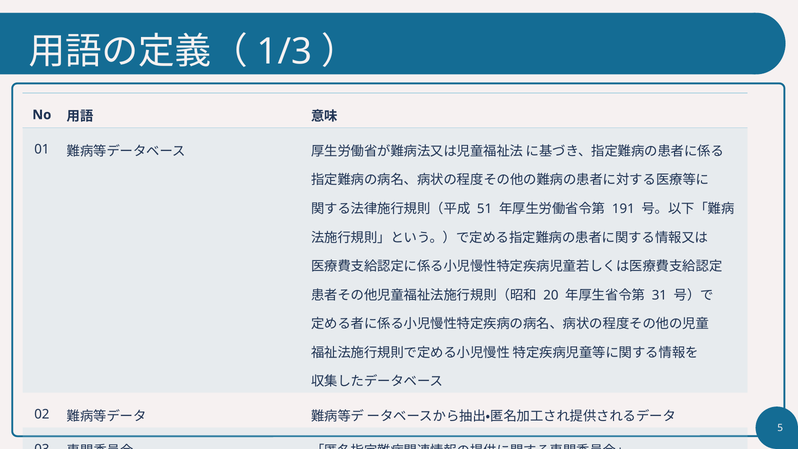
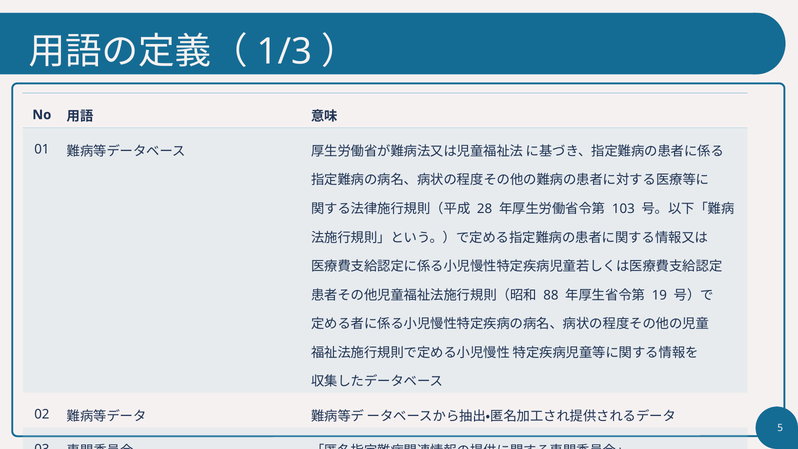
51: 51 -> 28
191: 191 -> 103
20: 20 -> 88
31: 31 -> 19
